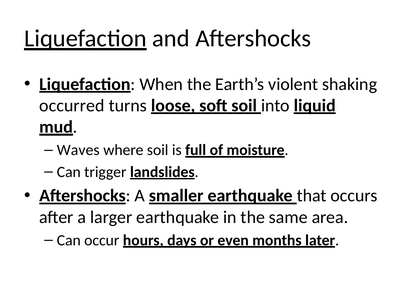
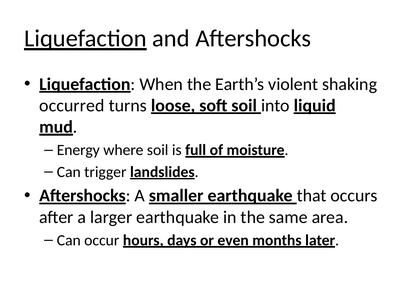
Waves: Waves -> Energy
